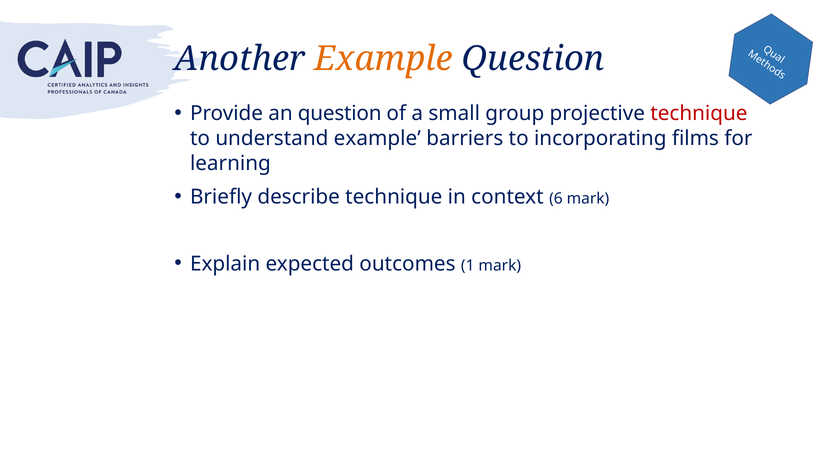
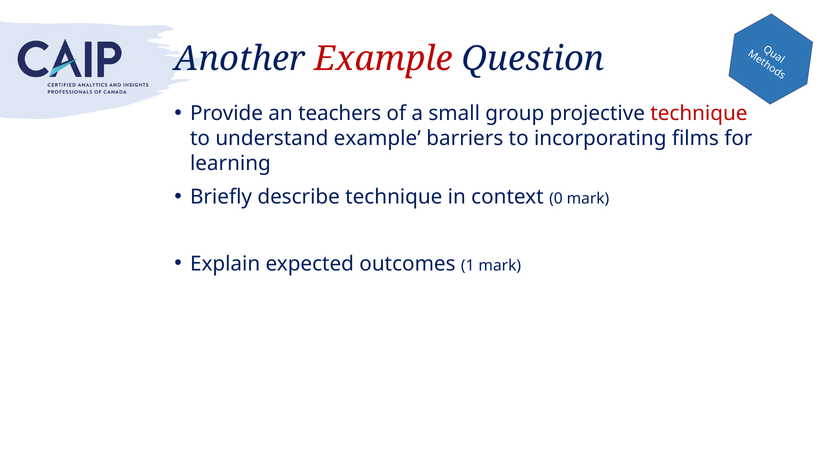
Example at (384, 59) colour: orange -> red
an question: question -> teachers
6: 6 -> 0
